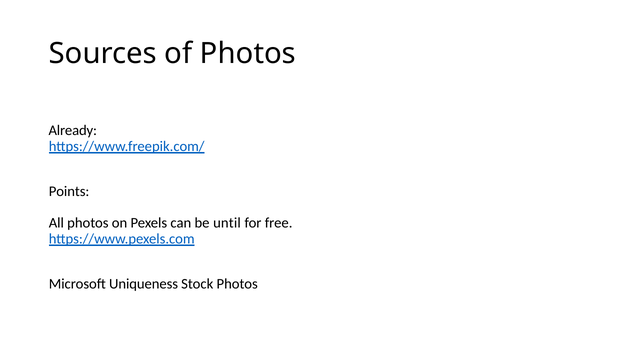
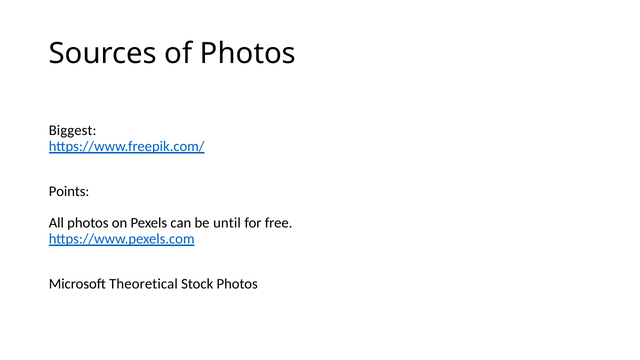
Already: Already -> Biggest
Uniqueness: Uniqueness -> Theoretical
